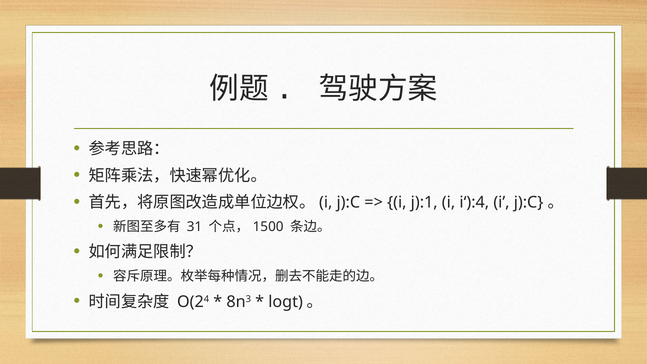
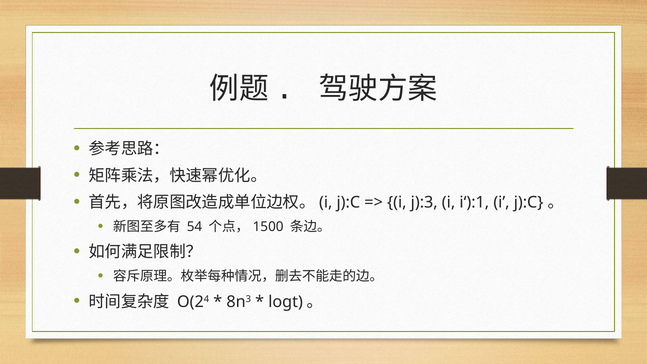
j):1: j):1 -> j):3
i‘):4: i‘):4 -> i‘):1
31: 31 -> 54
